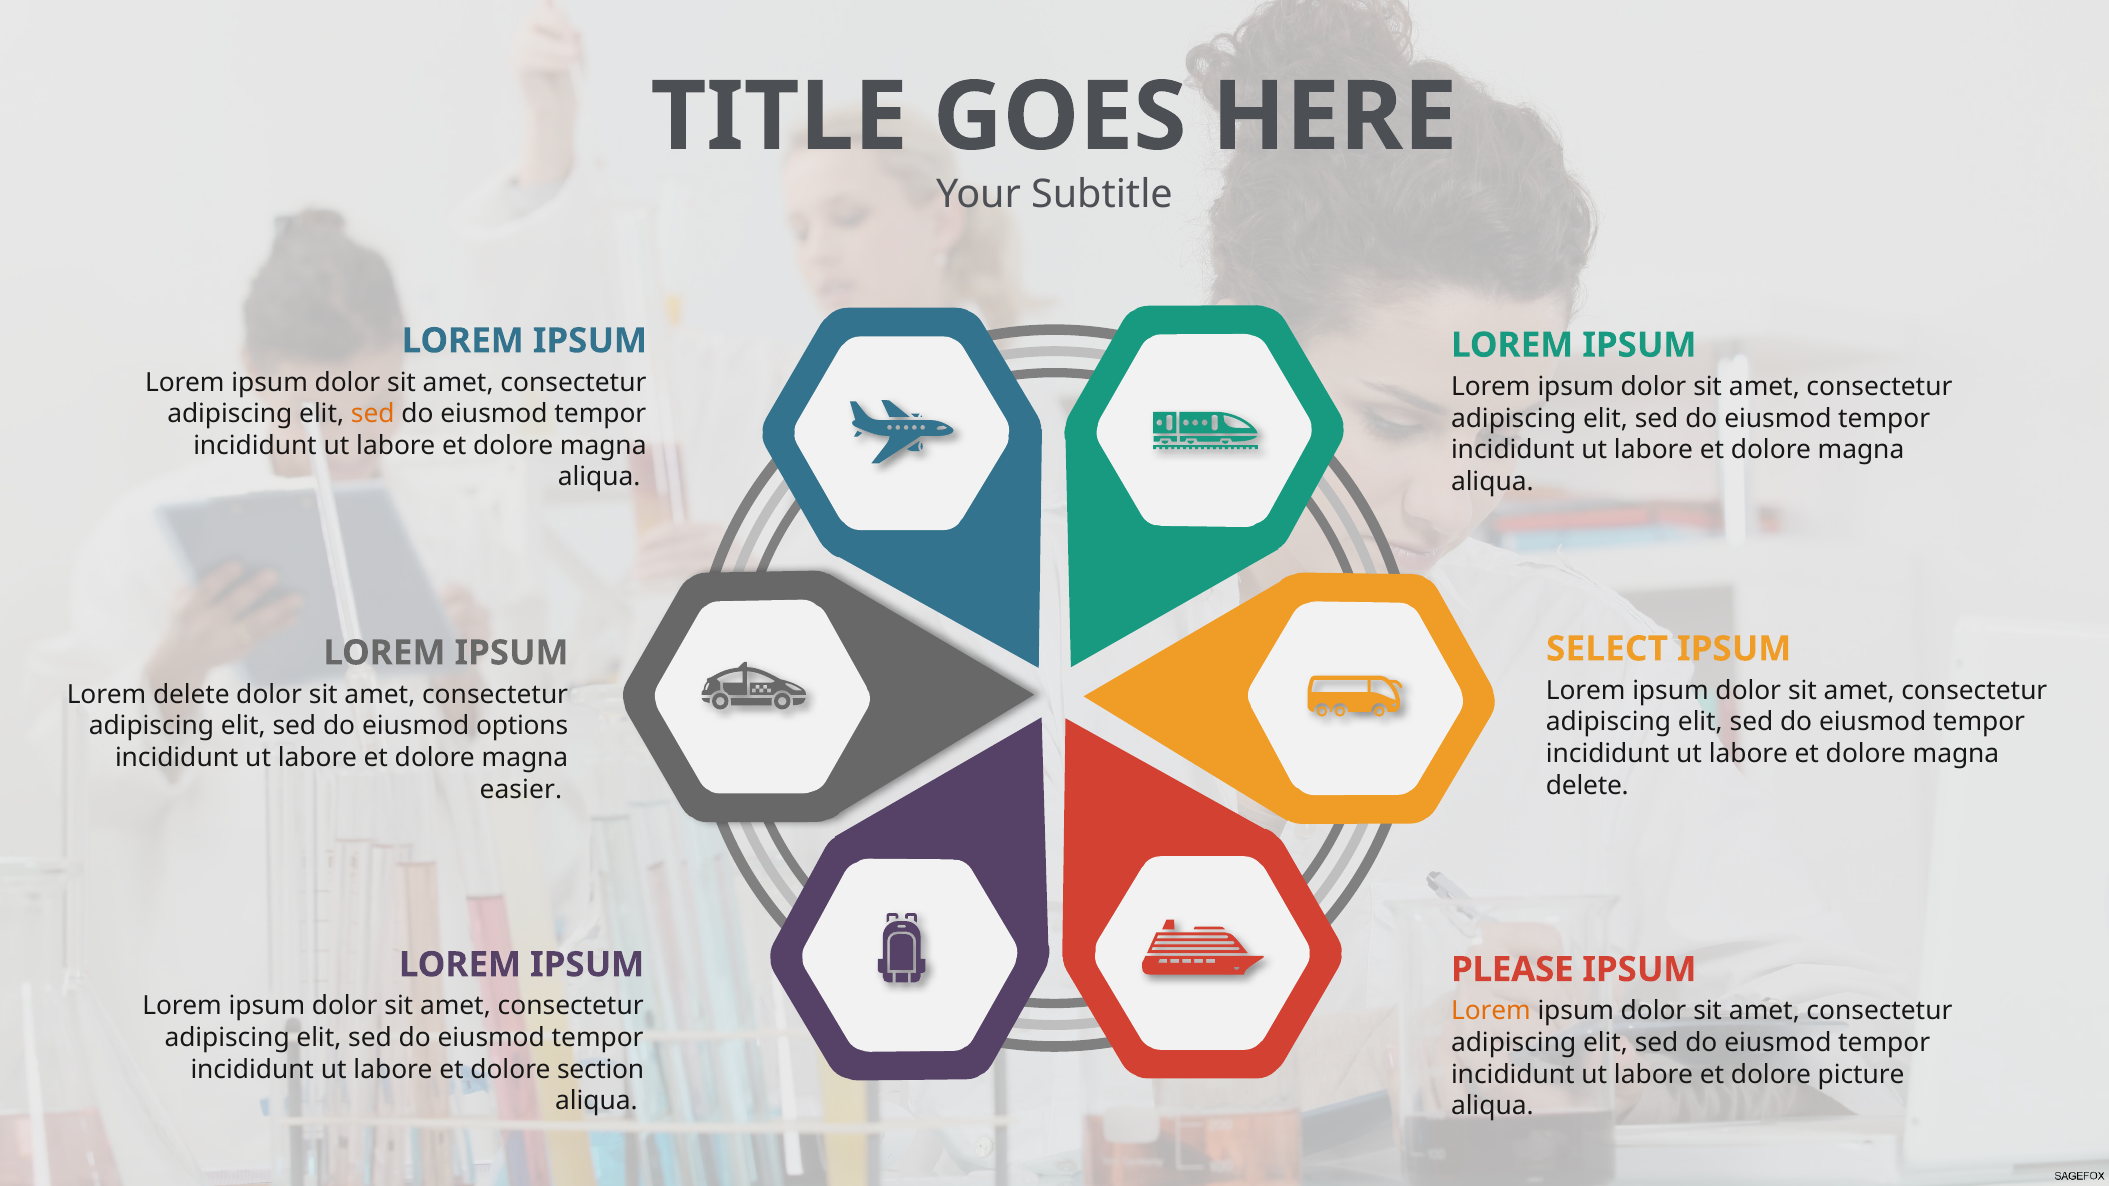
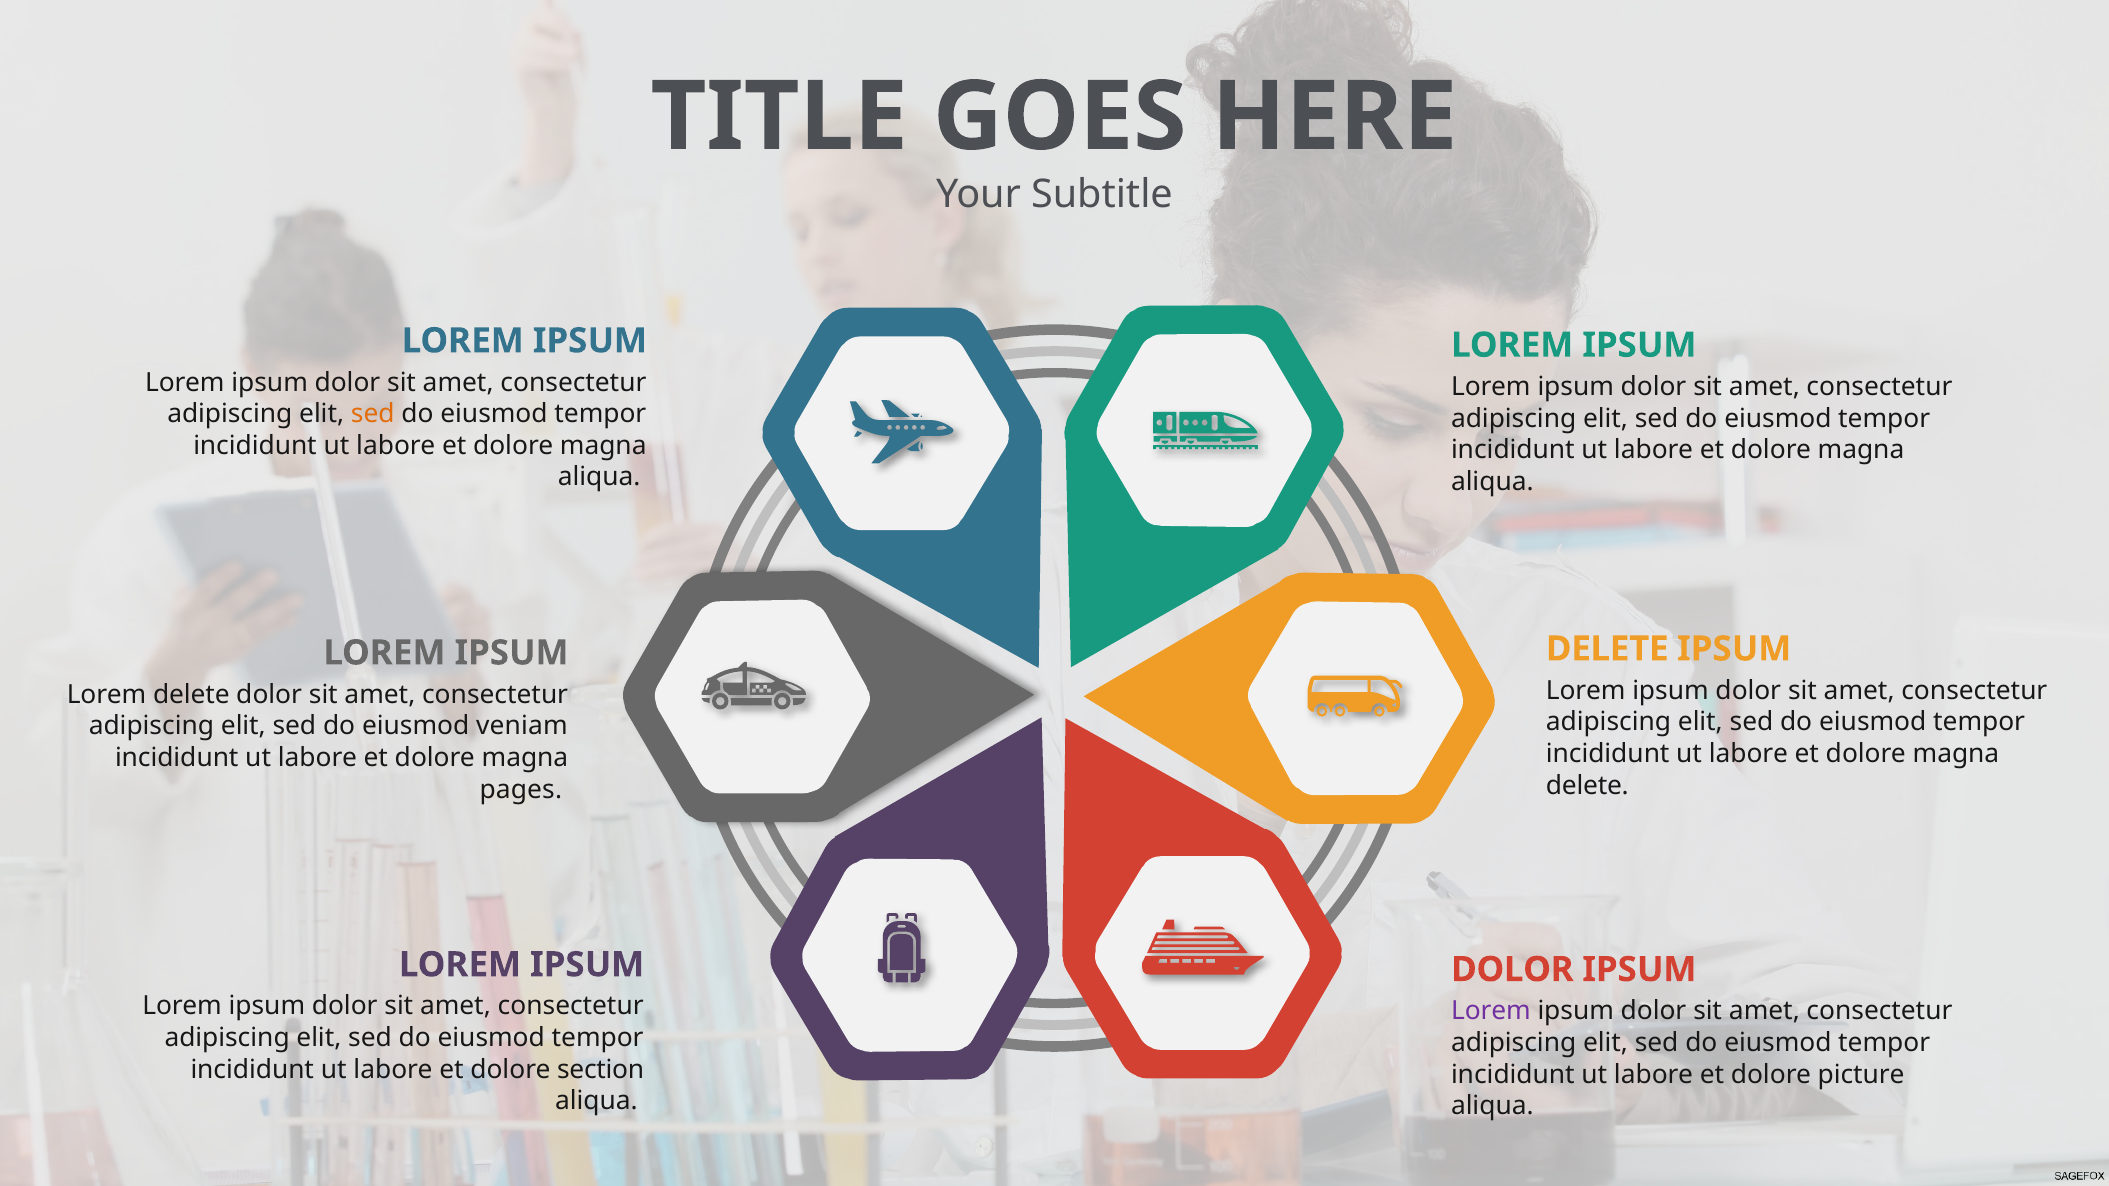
SELECT at (1607, 649): SELECT -> DELETE
options: options -> veniam
easier: easier -> pages
PLEASE at (1512, 970): PLEASE -> DOLOR
Lorem at (1491, 1011) colour: orange -> purple
